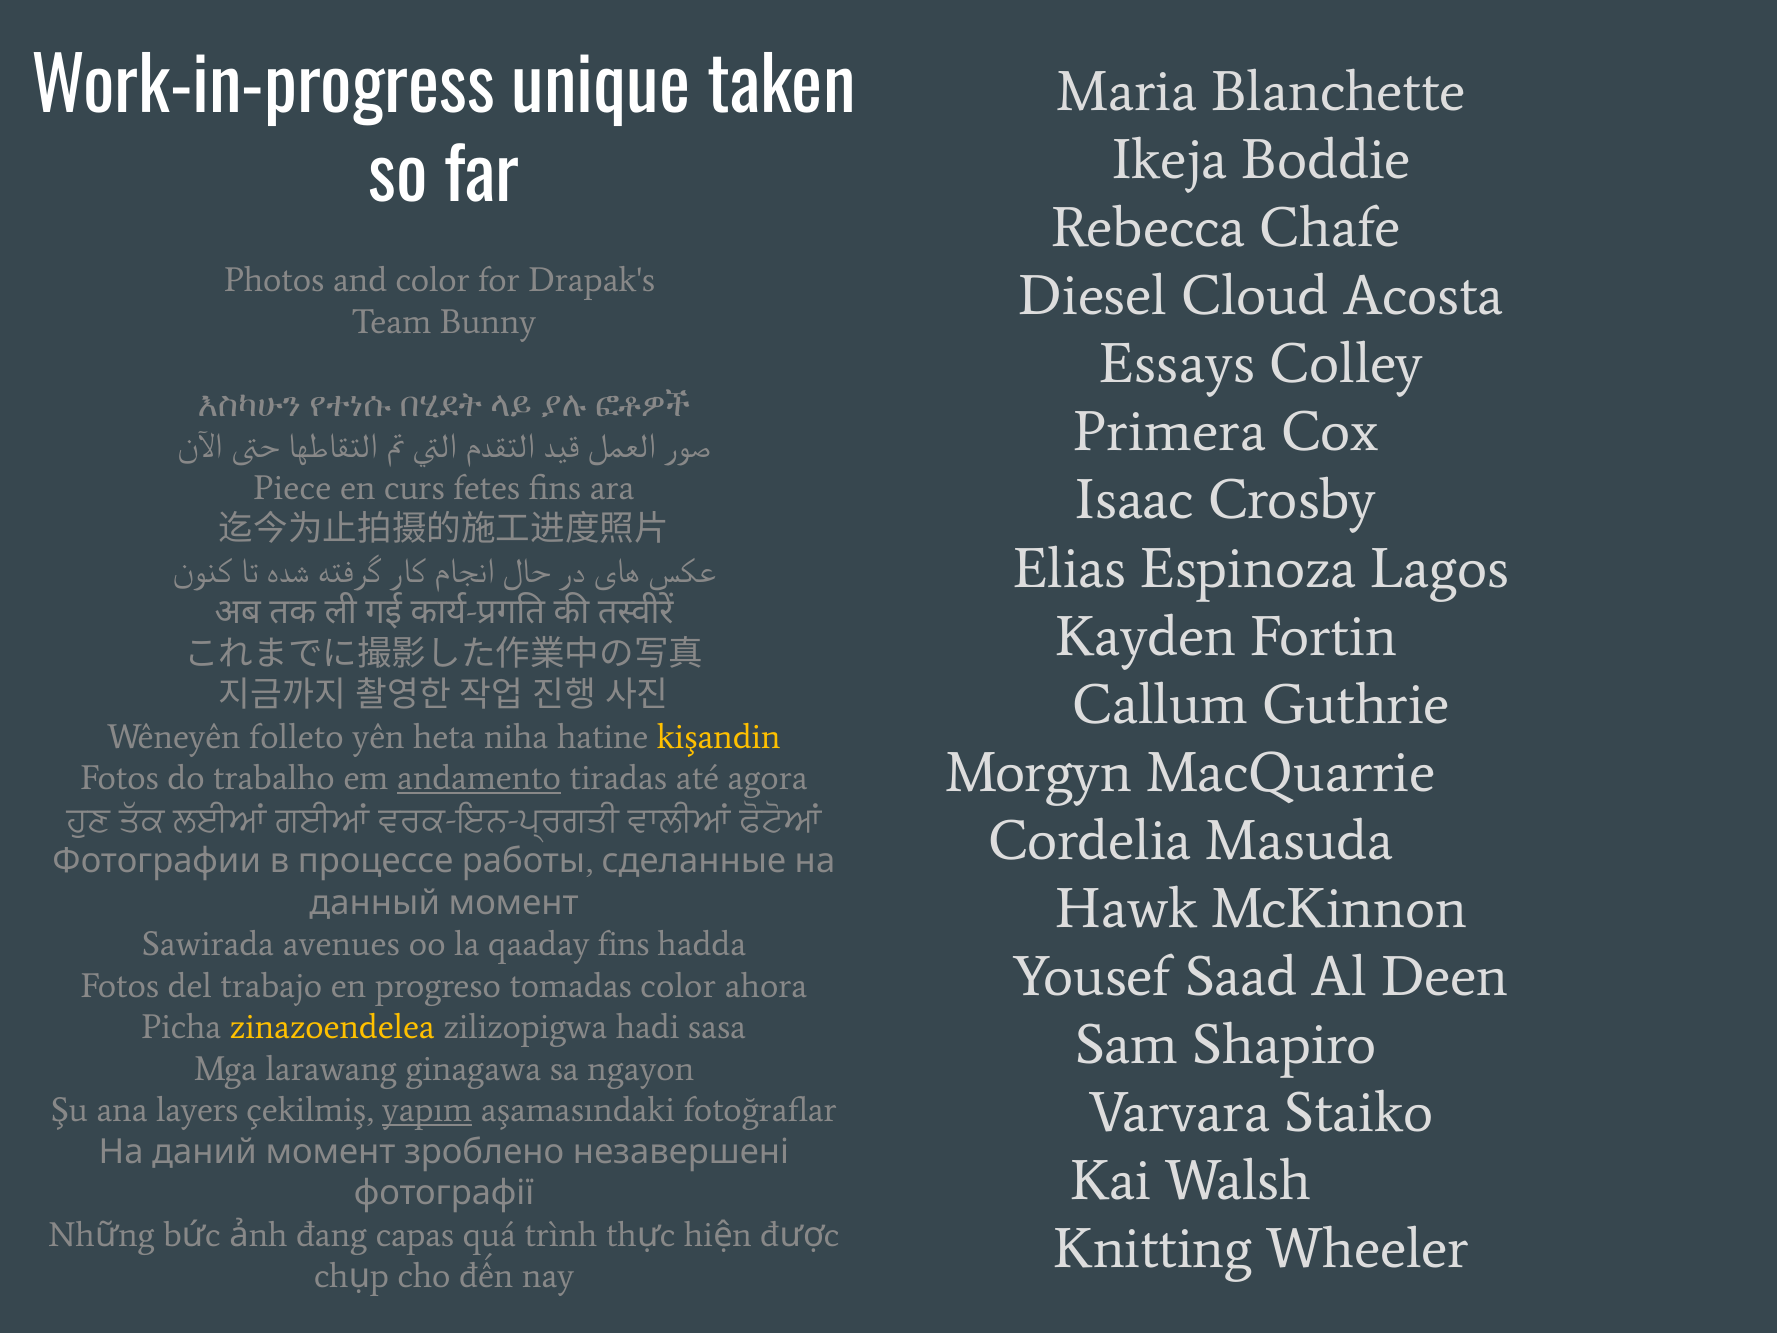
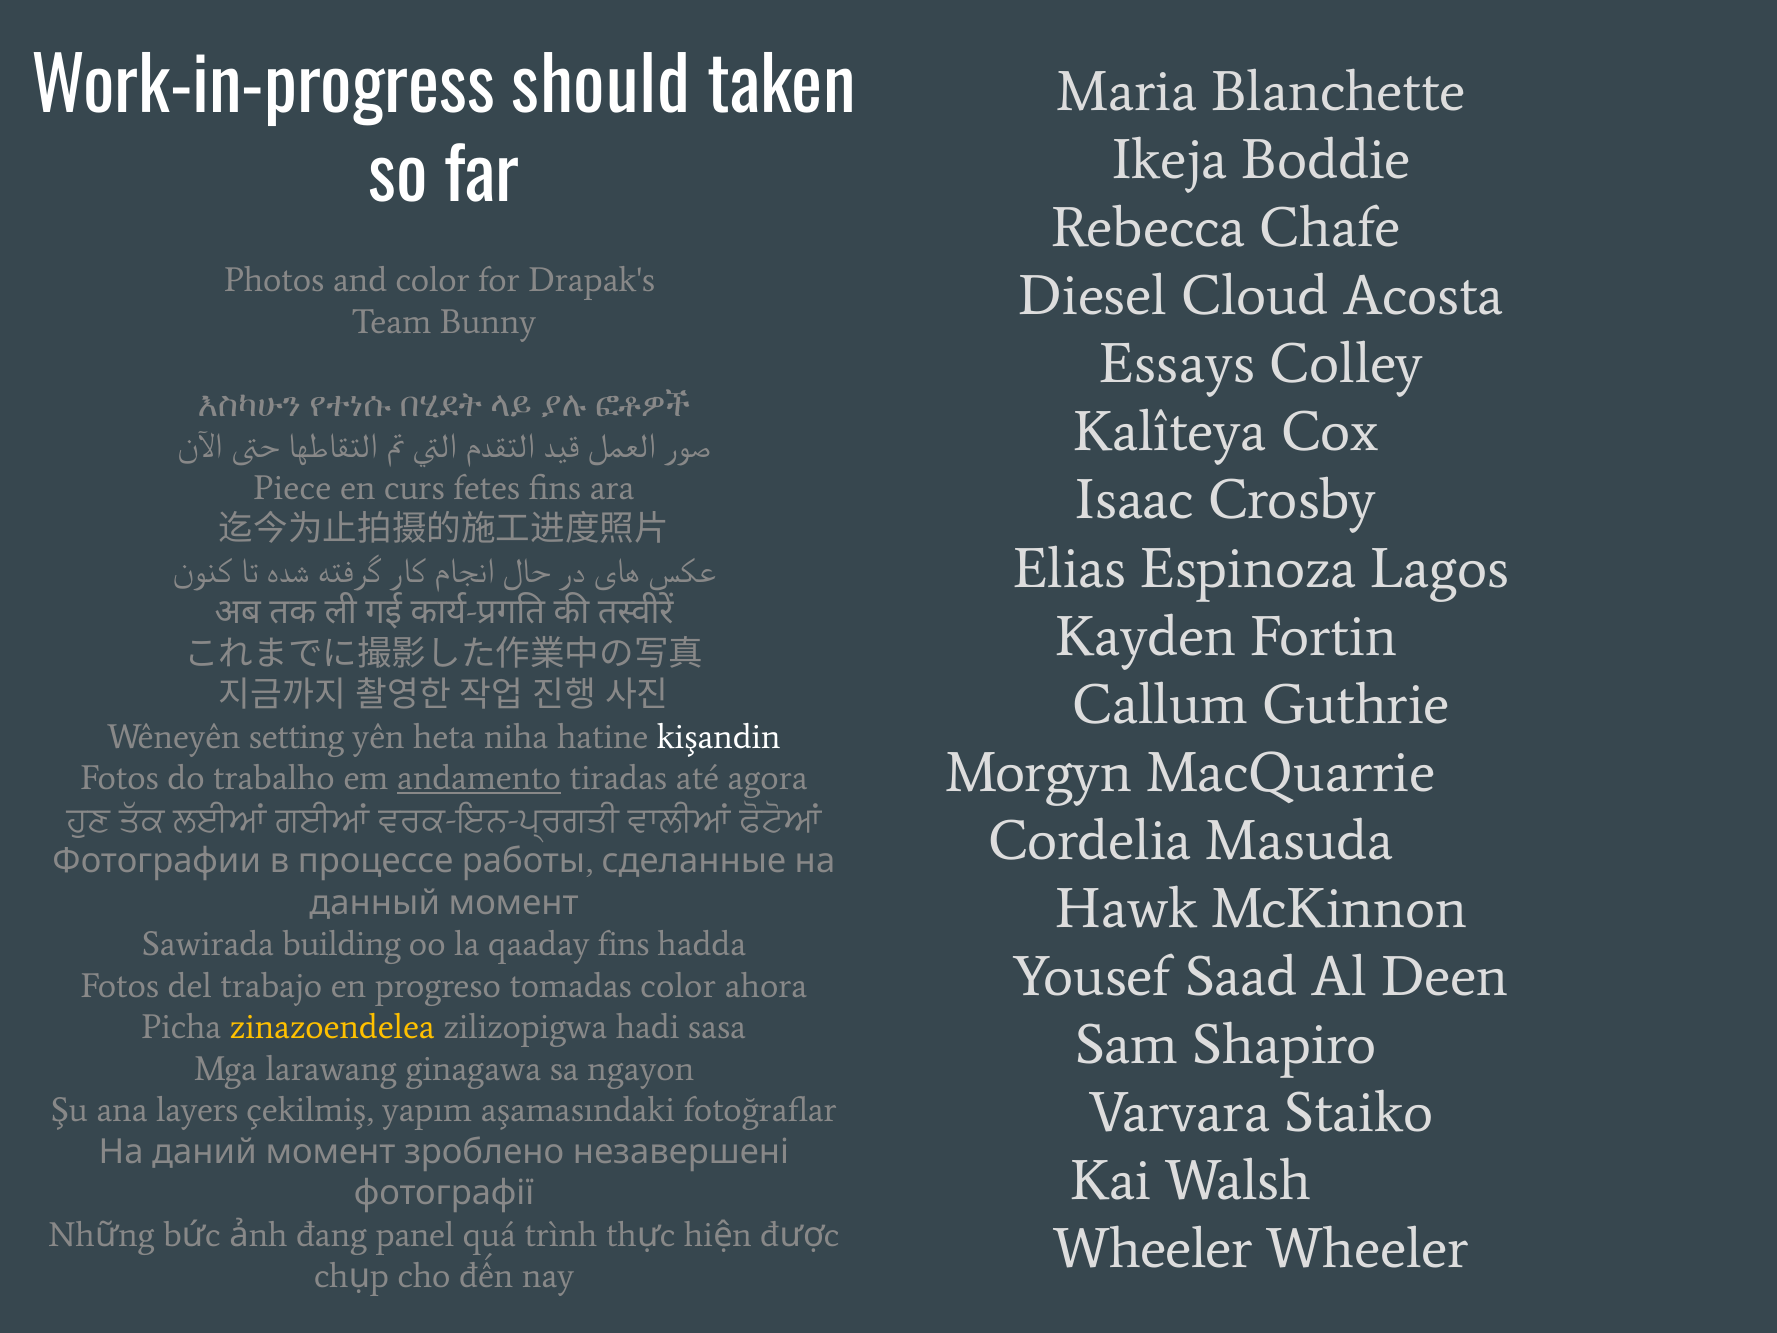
unique: unique -> should
Primera: Primera -> Kalîteya
folleto: folleto -> setting
kişandin colour: yellow -> white
avenues: avenues -> building
yapım underline: present -> none
capas: capas -> panel
Knitting at (1153, 1249): Knitting -> Wheeler
